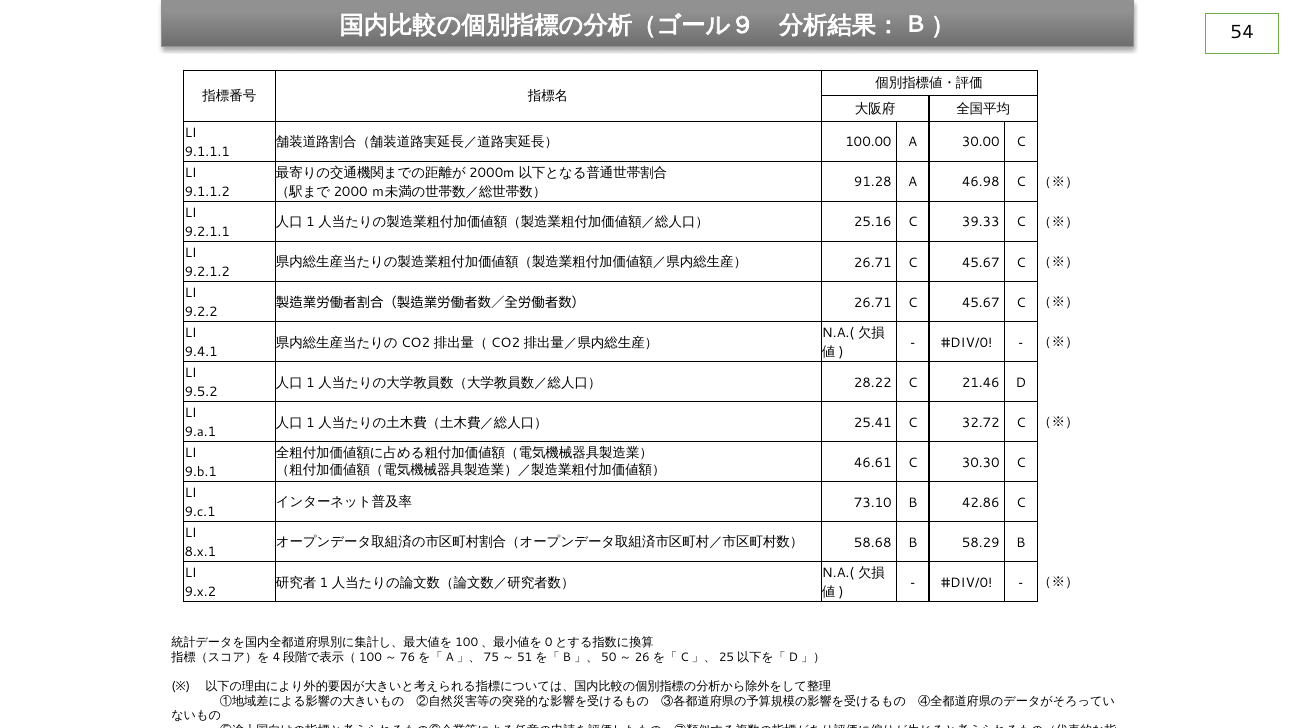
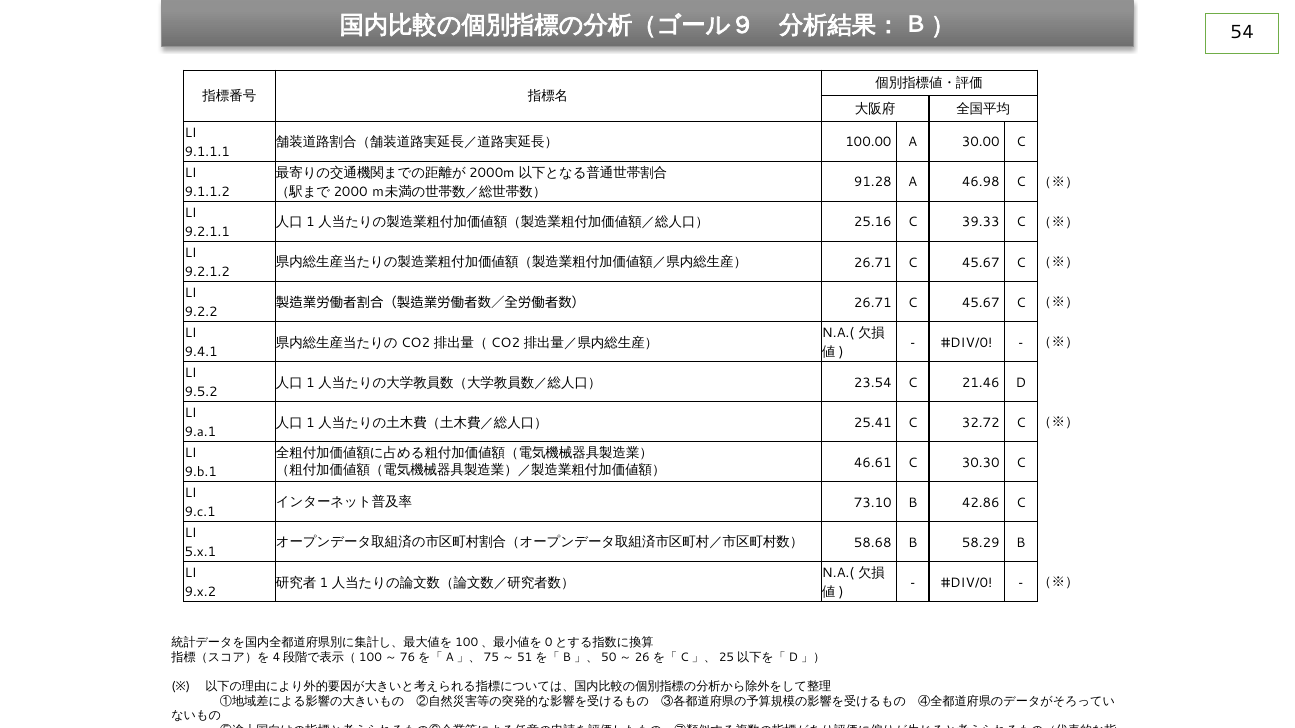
28.22: 28.22 -> 23.54
8.x.1: 8.x.1 -> 5.x.1
